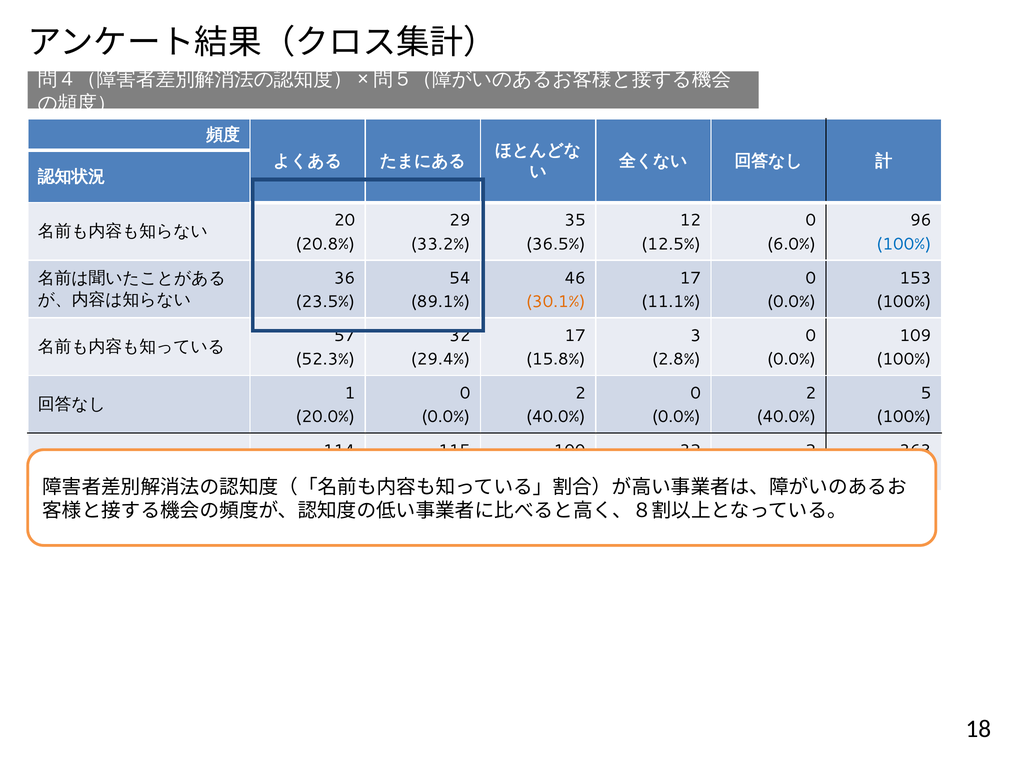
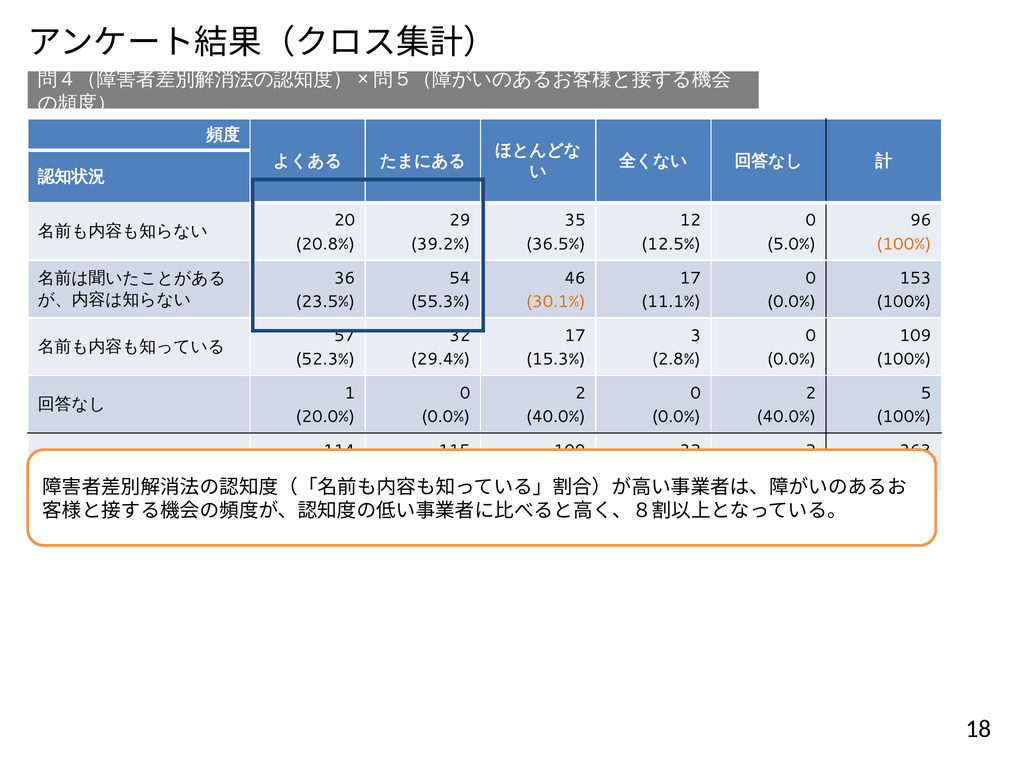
33.2%: 33.2% -> 39.2%
6.0%: 6.0% -> 5.0%
100% at (904, 244) colour: blue -> orange
89.1%: 89.1% -> 55.3%
15.8%: 15.8% -> 15.3%
